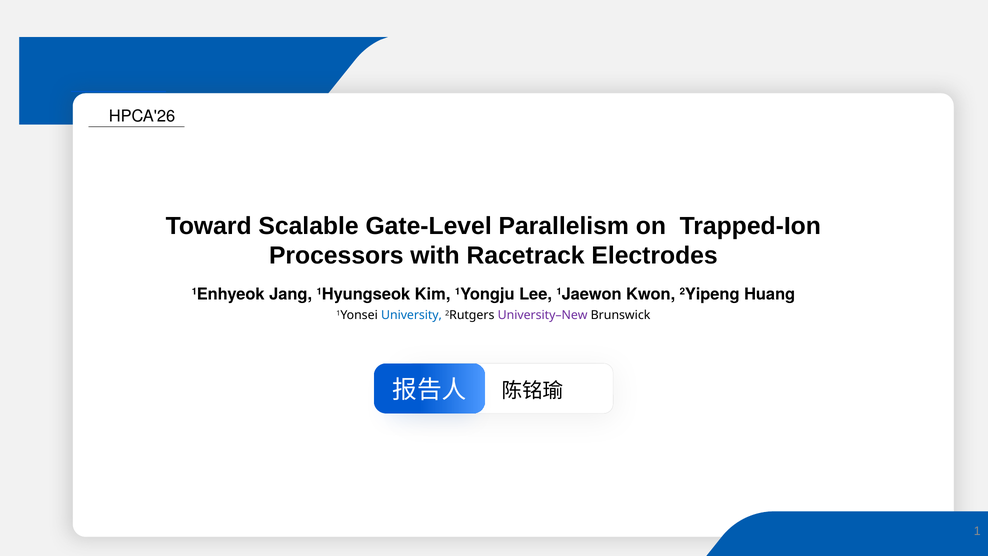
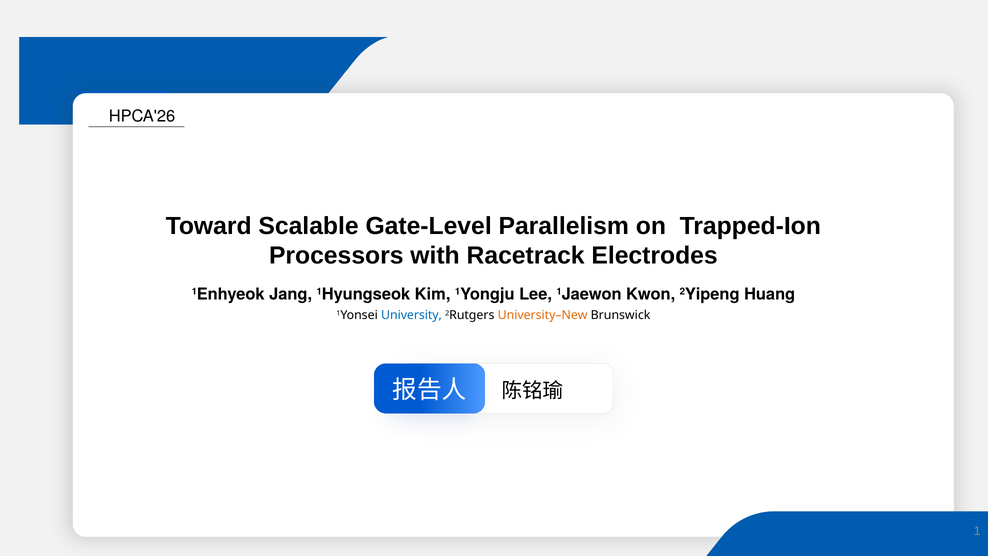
University–New colour: purple -> orange
